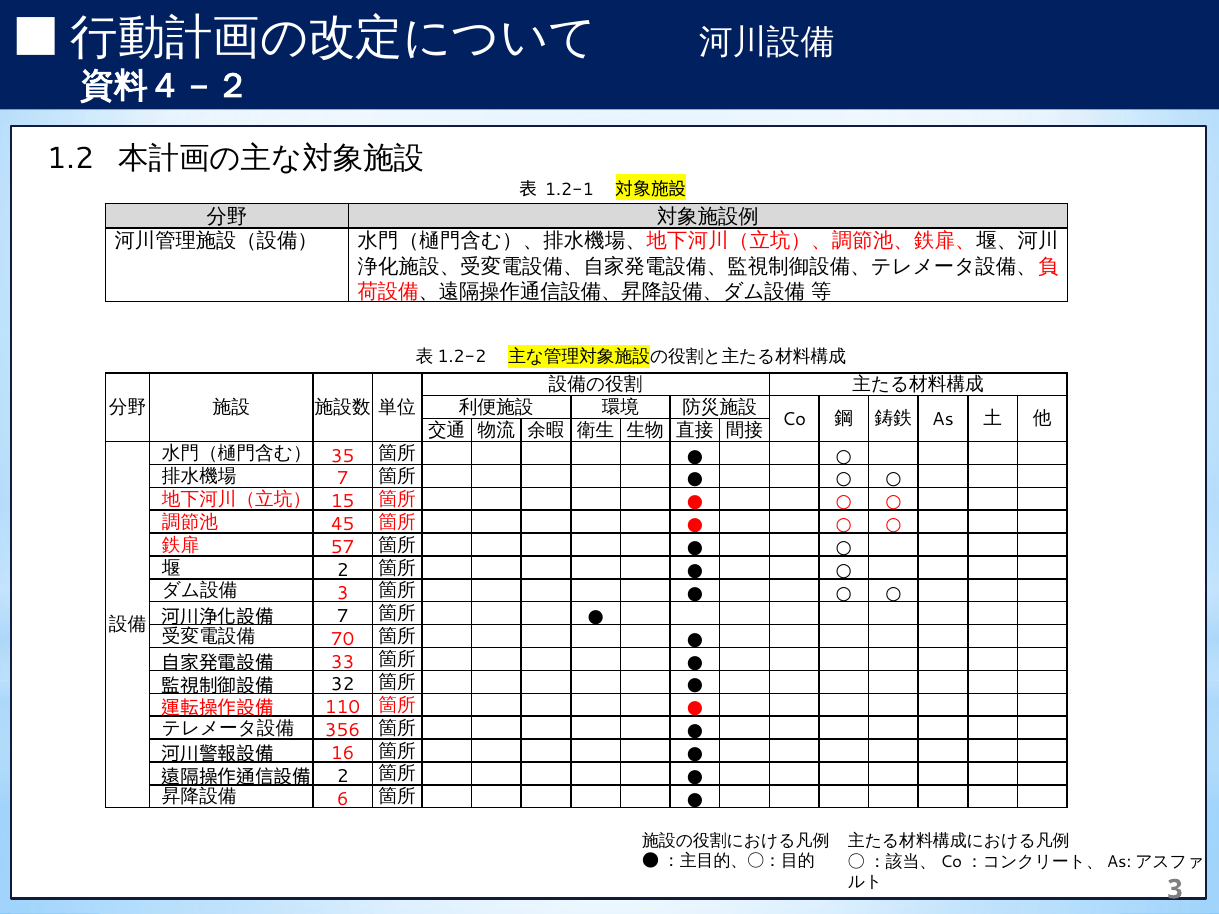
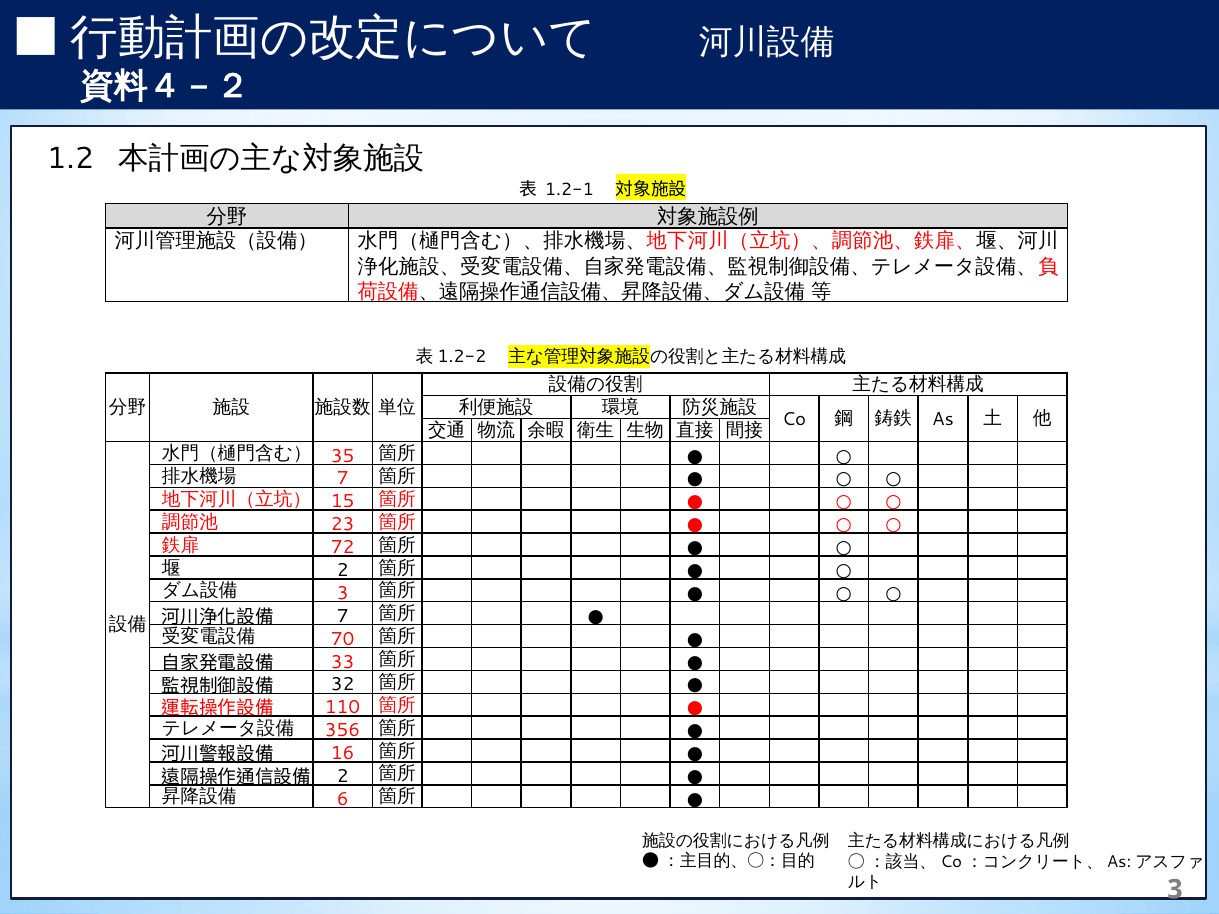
45: 45 -> 23
57: 57 -> 72
